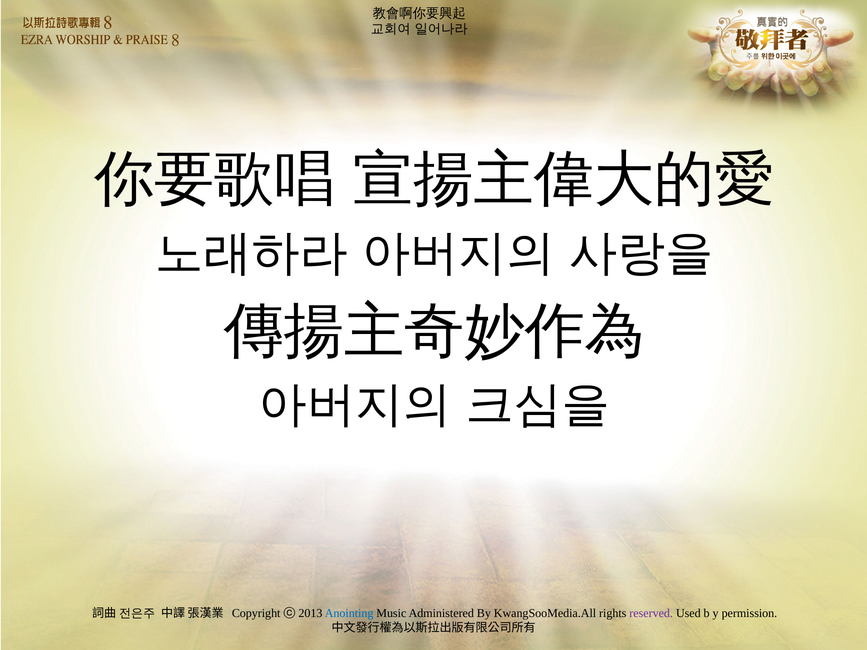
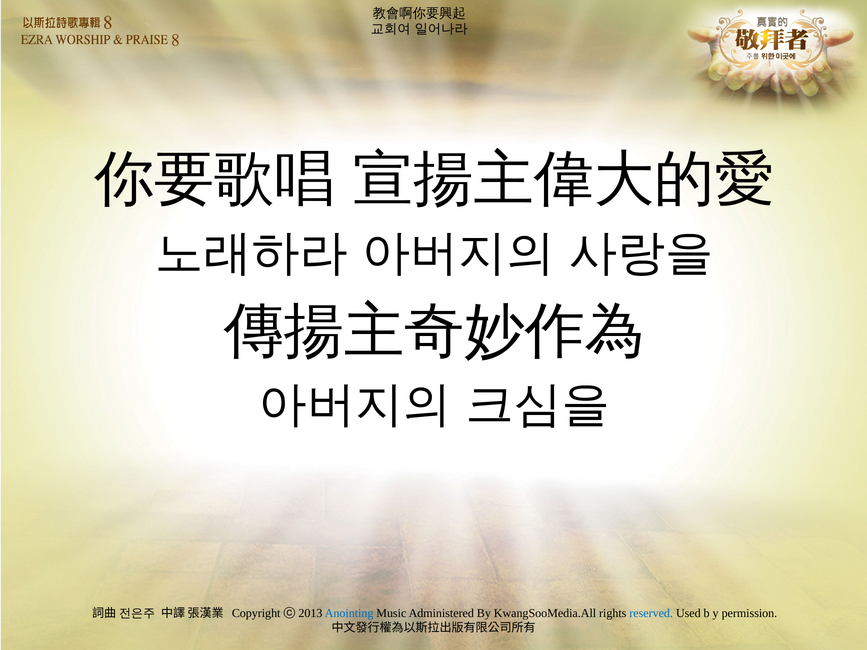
reserved colour: purple -> blue
